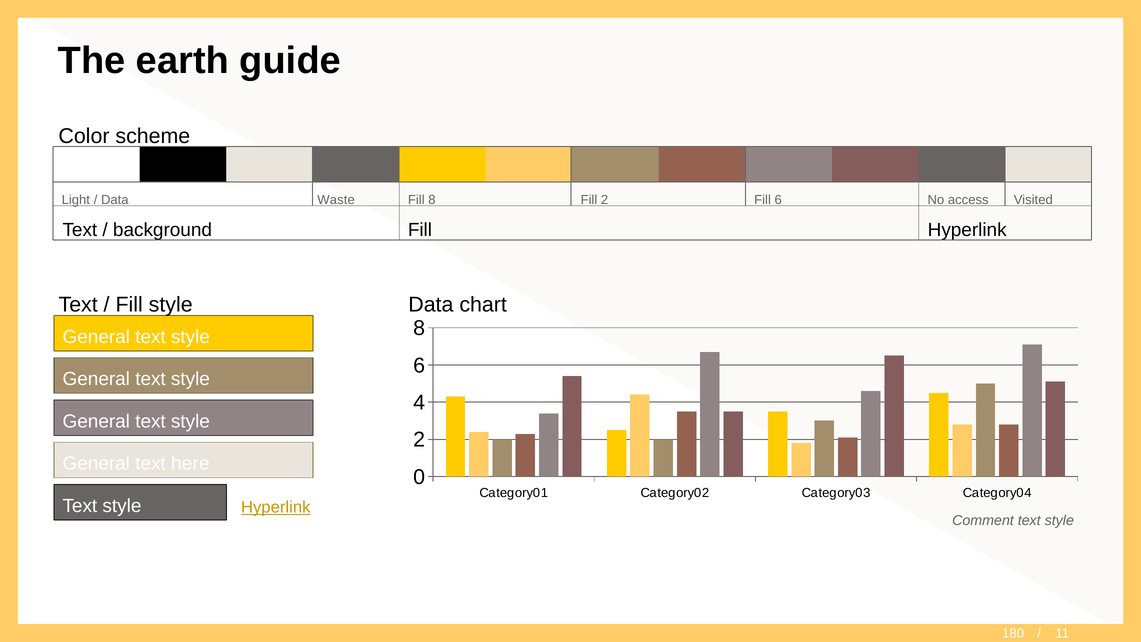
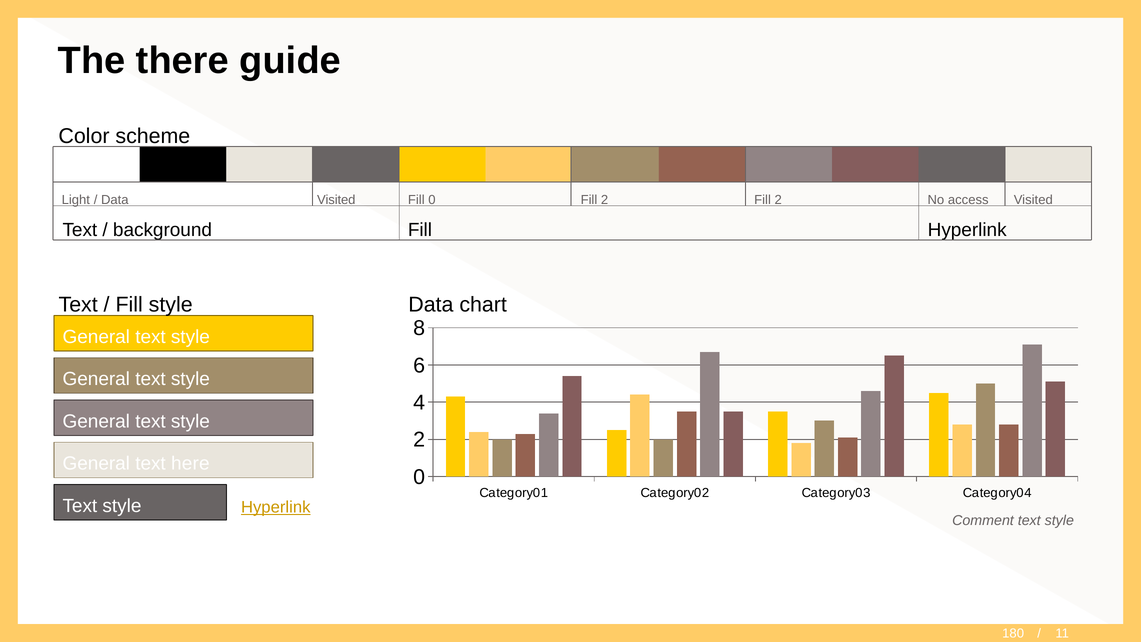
earth: earth -> there
Waste at (336, 200): Waste -> Visited
Fill 8: 8 -> 0
2 Fill 6: 6 -> 2
